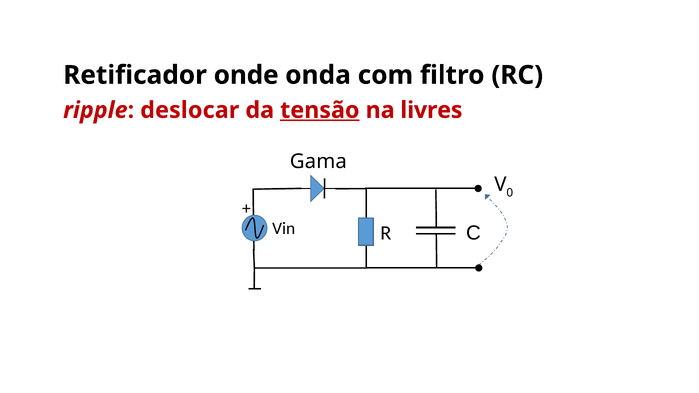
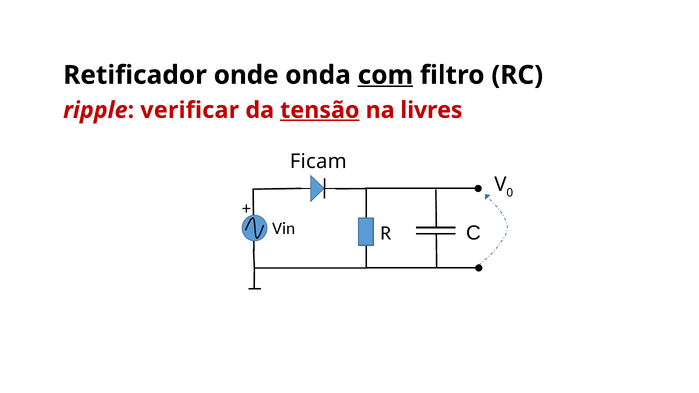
com underline: none -> present
deslocar: deslocar -> verificar
Gama: Gama -> Ficam
